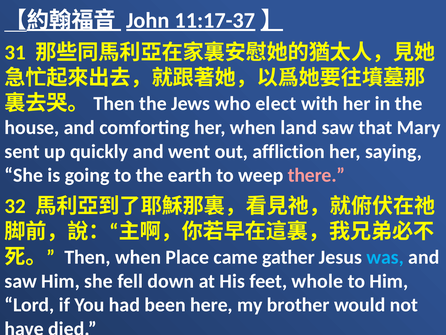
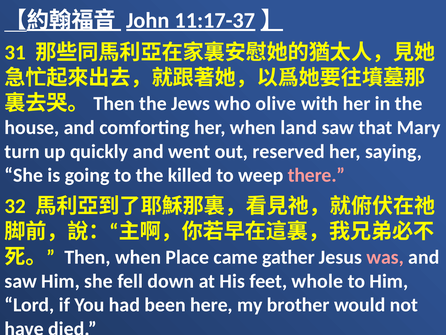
elect: elect -> olive
sent: sent -> turn
affliction: affliction -> reserved
earth: earth -> killed
was colour: light blue -> pink
